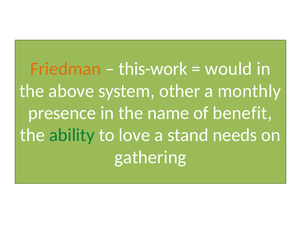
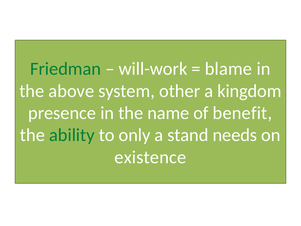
Friedman colour: orange -> green
this-work: this-work -> will-work
would: would -> blame
monthly: monthly -> kingdom
love: love -> only
gathering: gathering -> existence
